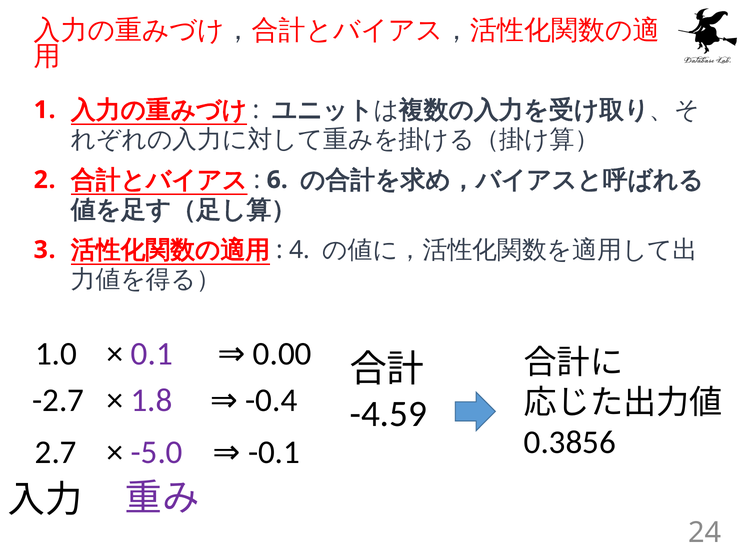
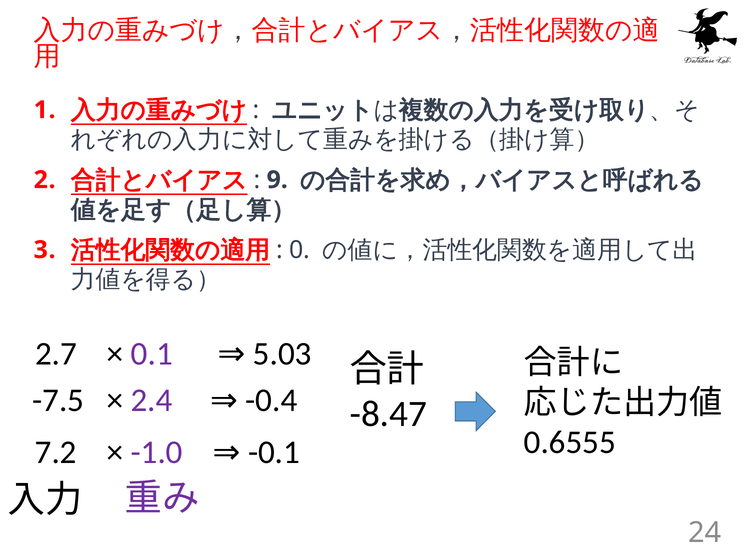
6: 6 -> 9
4: 4 -> 0
1.0: 1.0 -> 2.7
0.00: 0.00 -> 5.03
-2.7: -2.7 -> -7.5
1.8: 1.8 -> 2.4
-4.59: -4.59 -> -8.47
0.3856: 0.3856 -> 0.6555
2.7: 2.7 -> 7.2
-5.0: -5.0 -> -1.0
